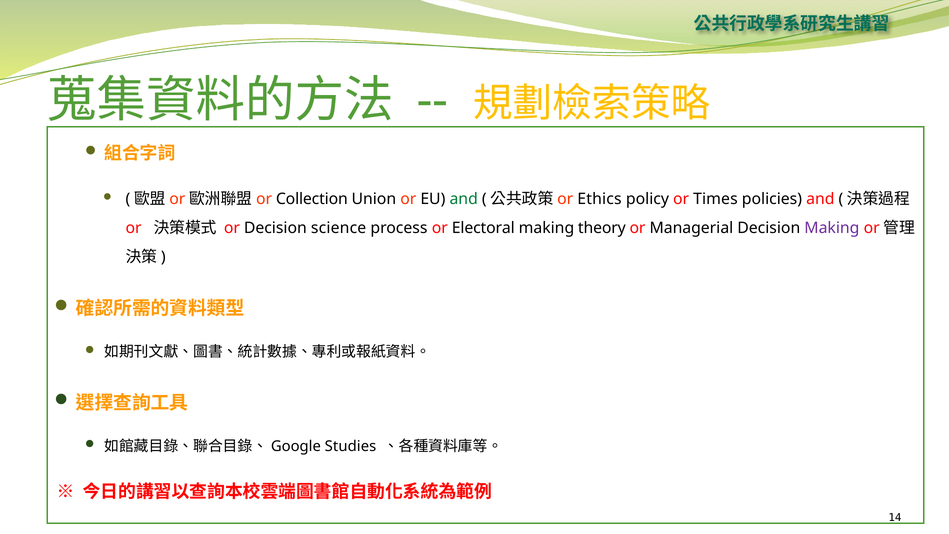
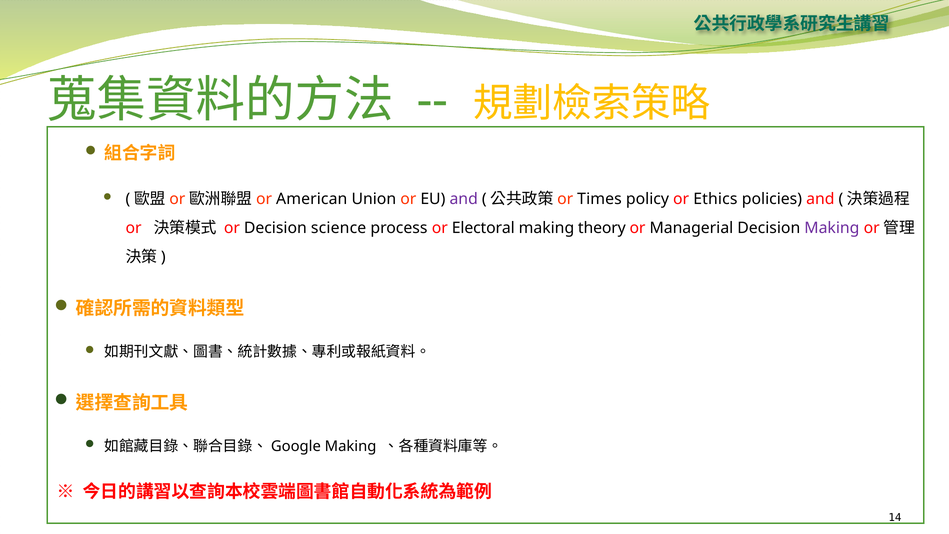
Collection: Collection -> American
and at (464, 199) colour: green -> purple
Ethics: Ethics -> Times
Times: Times -> Ethics
Studies at (351, 446): Studies -> Making
